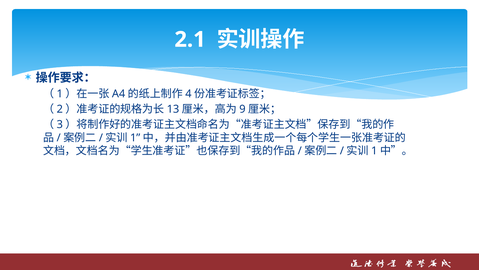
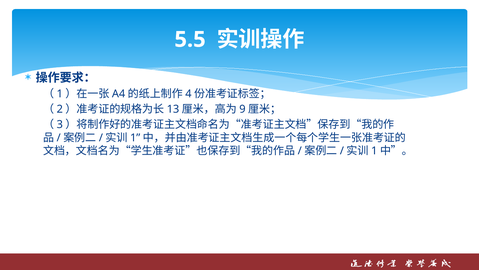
2.1: 2.1 -> 5.5
